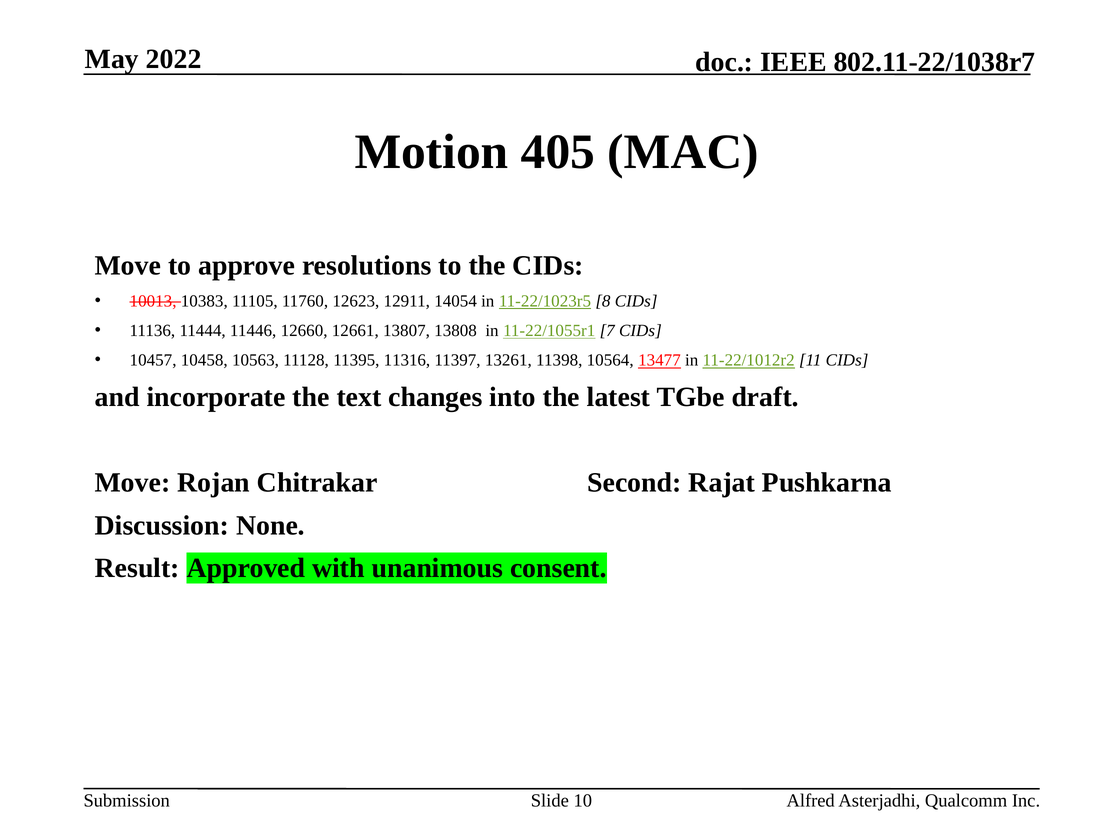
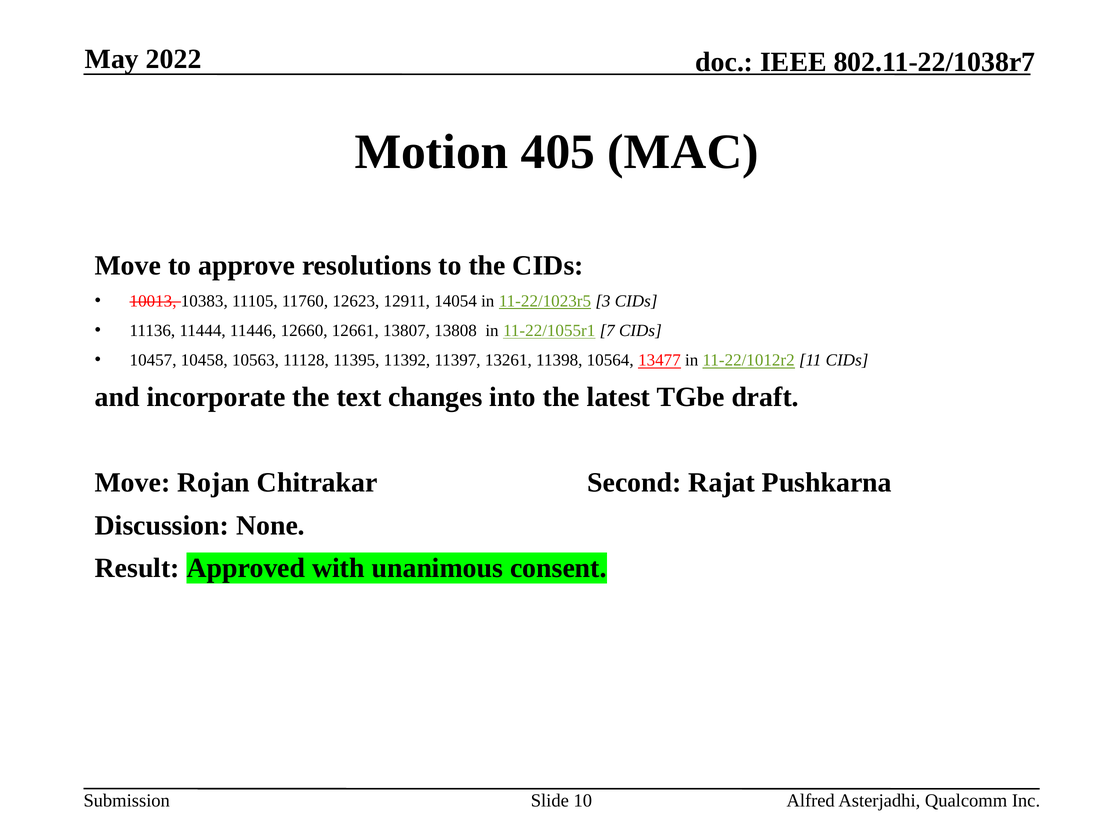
8: 8 -> 3
11316: 11316 -> 11392
